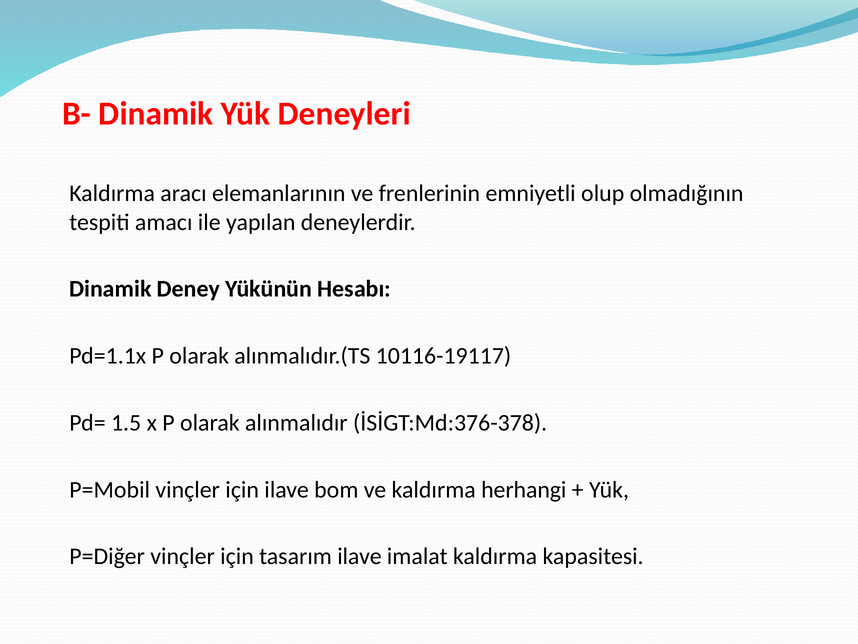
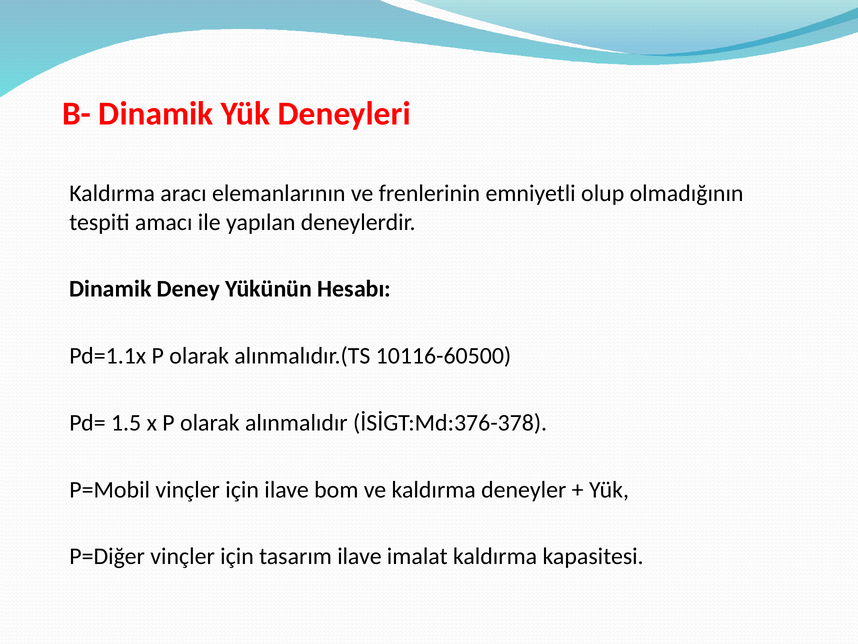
10116-19117: 10116-19117 -> 10116-60500
herhangi: herhangi -> deneyler
